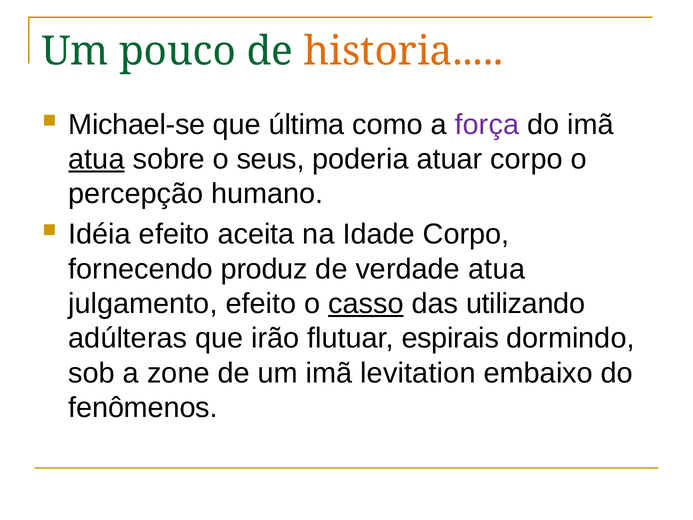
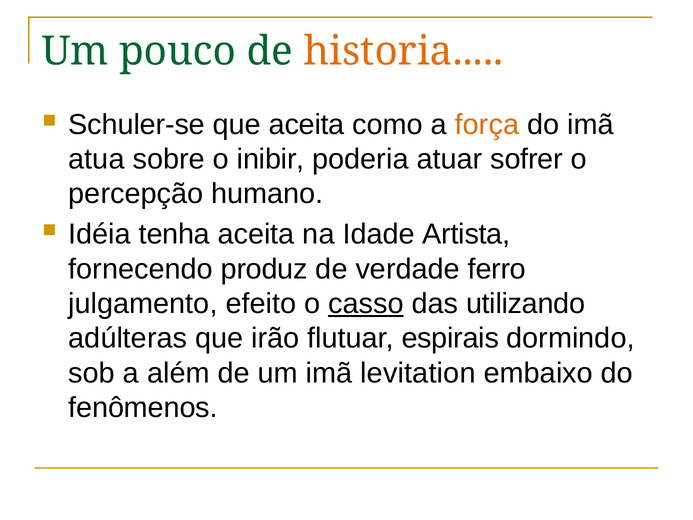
Michael-se: Michael-se -> Schuler-se
que última: última -> aceita
força colour: purple -> orange
atua at (96, 159) underline: present -> none
seus: seus -> inibir
atuar corpo: corpo -> sofrer
Idéia efeito: efeito -> tenha
Idade Corpo: Corpo -> Artista
verdade atua: atua -> ferro
zone: zone -> além
